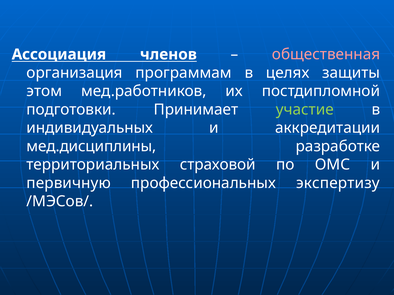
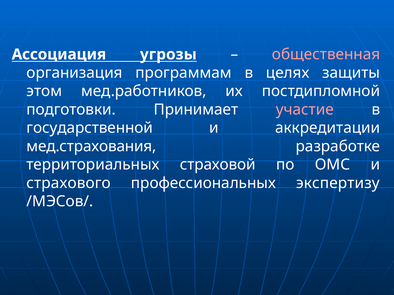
членов: членов -> угрозы
участие colour: light green -> pink
индивидуальных: индивидуальных -> государственной
мед.дисциплины: мед.дисциплины -> мед.страхования
первичную: первичную -> страхового
